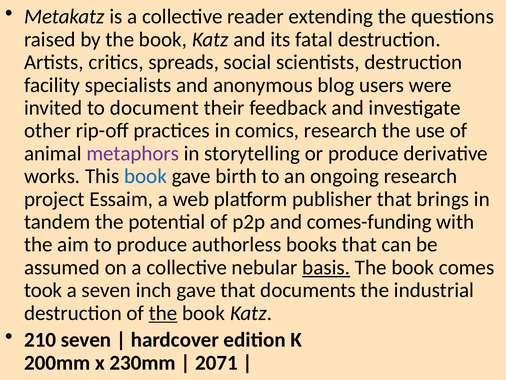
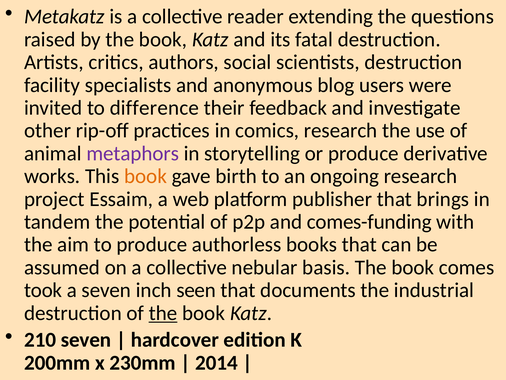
spreads: spreads -> authors
document: document -> difference
book at (146, 176) colour: blue -> orange
basis underline: present -> none
inch gave: gave -> seen
2071: 2071 -> 2014
